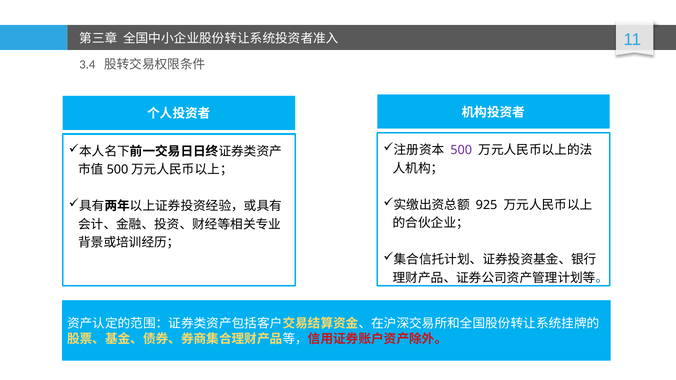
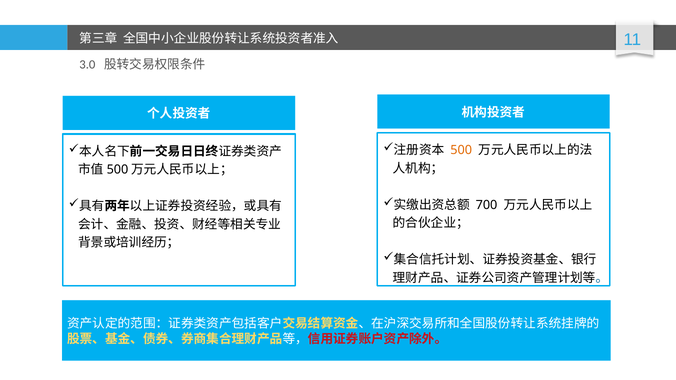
3.4: 3.4 -> 3.0
500 colour: purple -> orange
925: 925 -> 700
